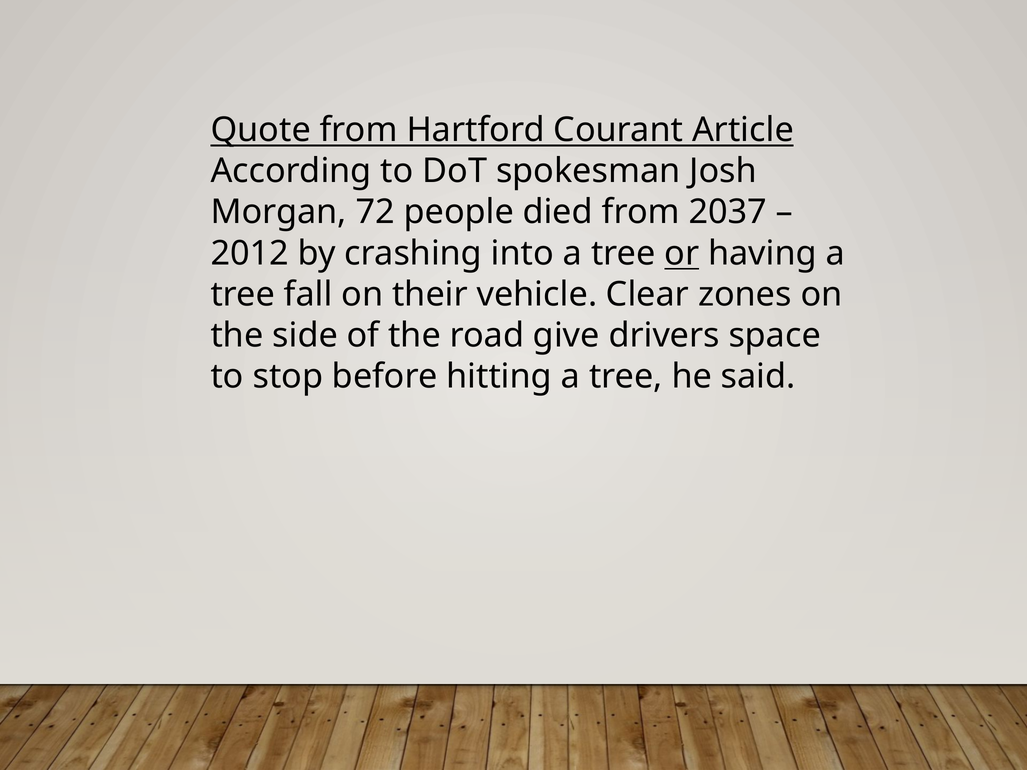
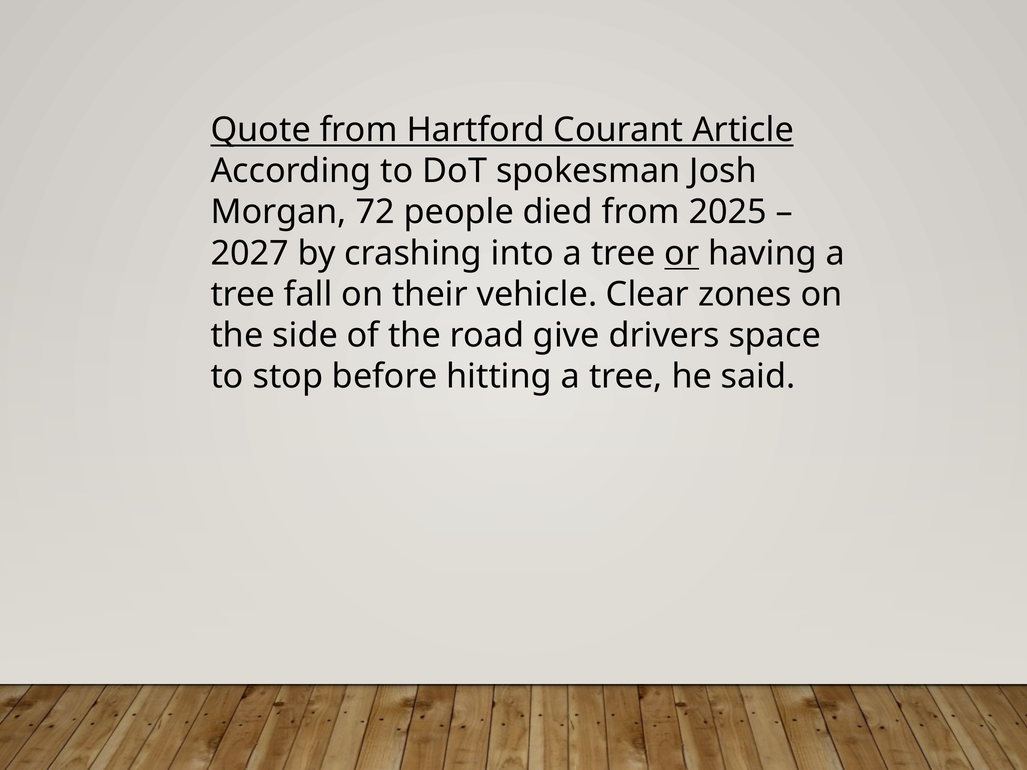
2037: 2037 -> 2025
2012: 2012 -> 2027
